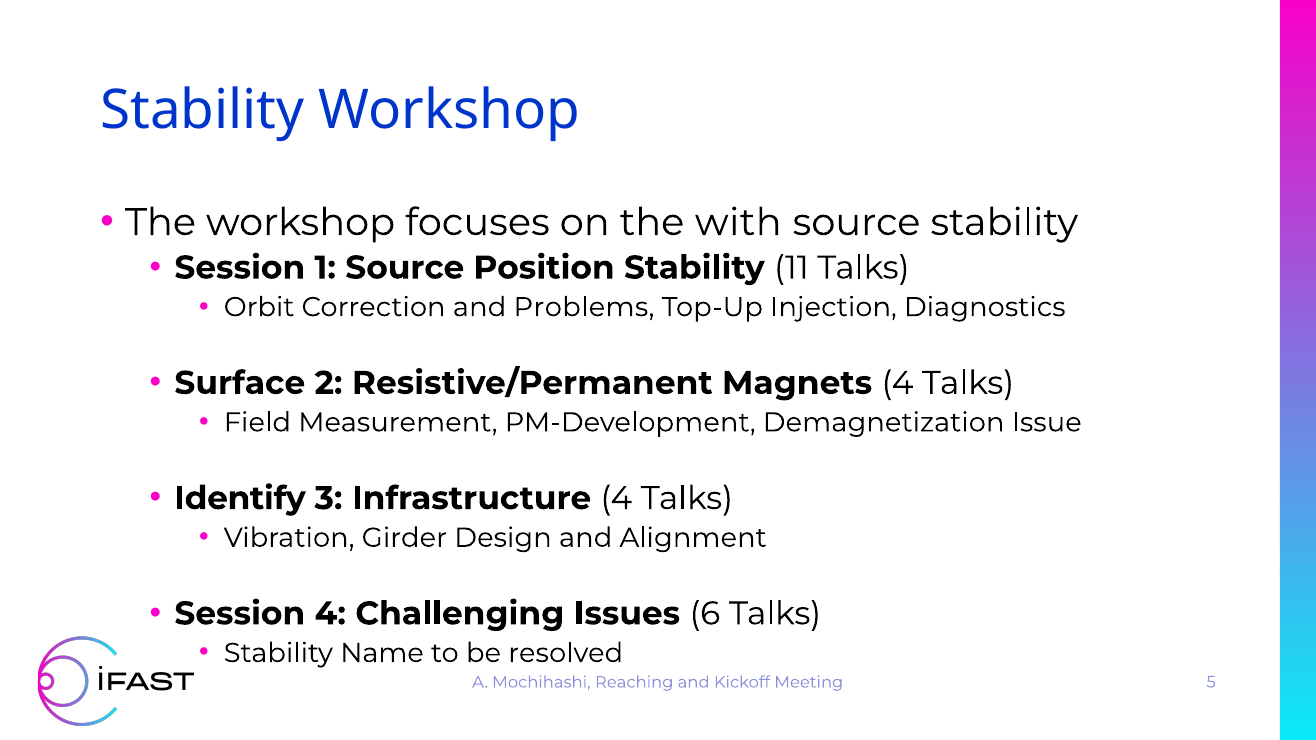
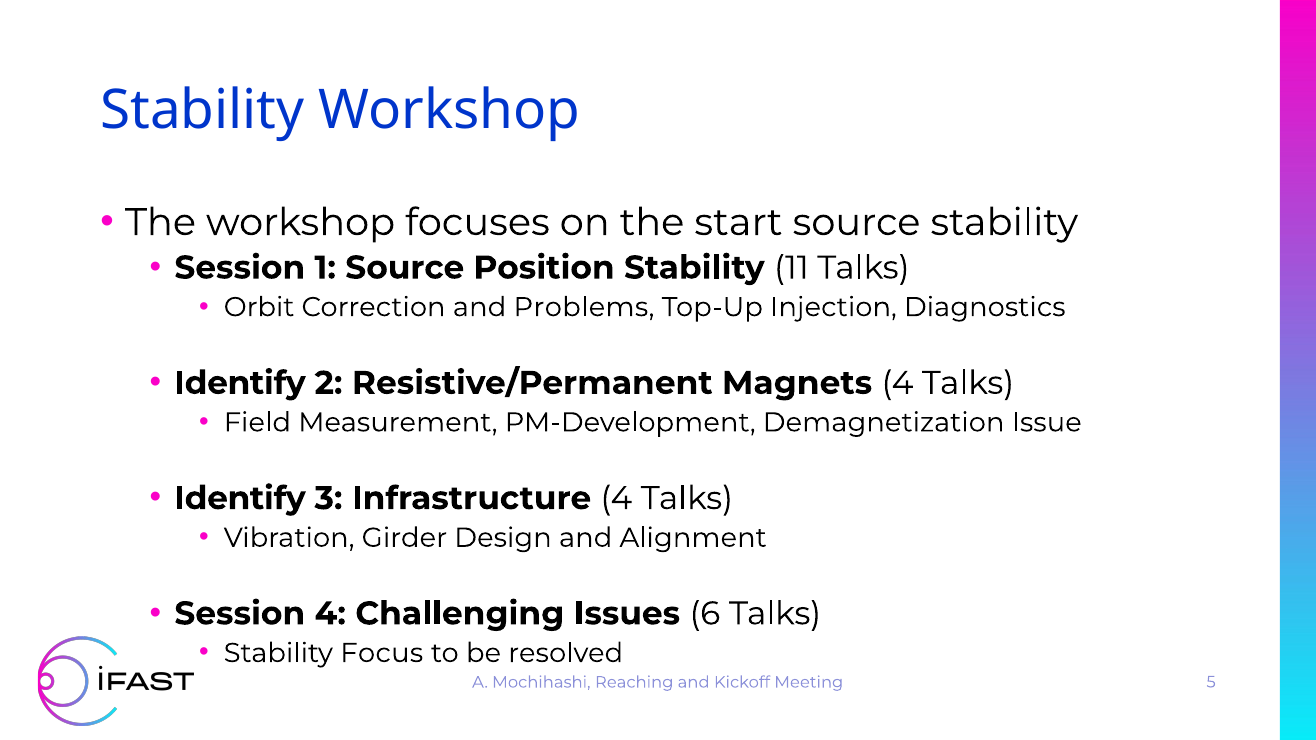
with: with -> start
Surface at (240, 383): Surface -> Identify
Name: Name -> Focus
